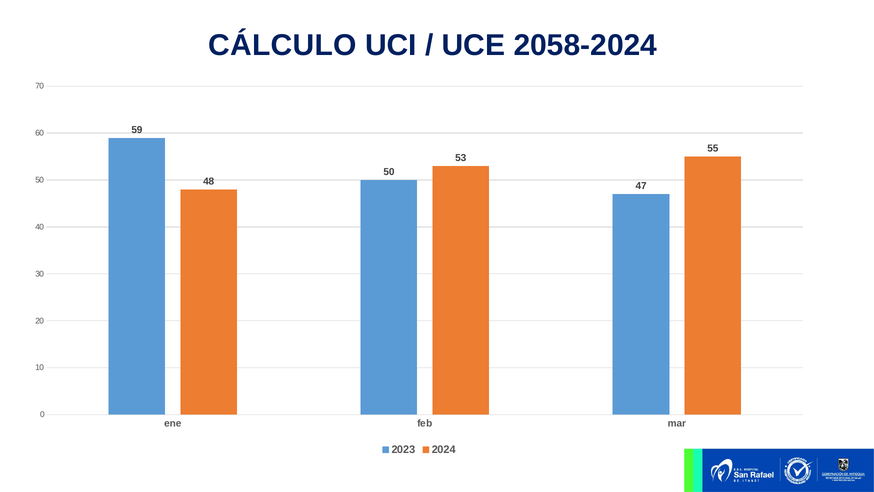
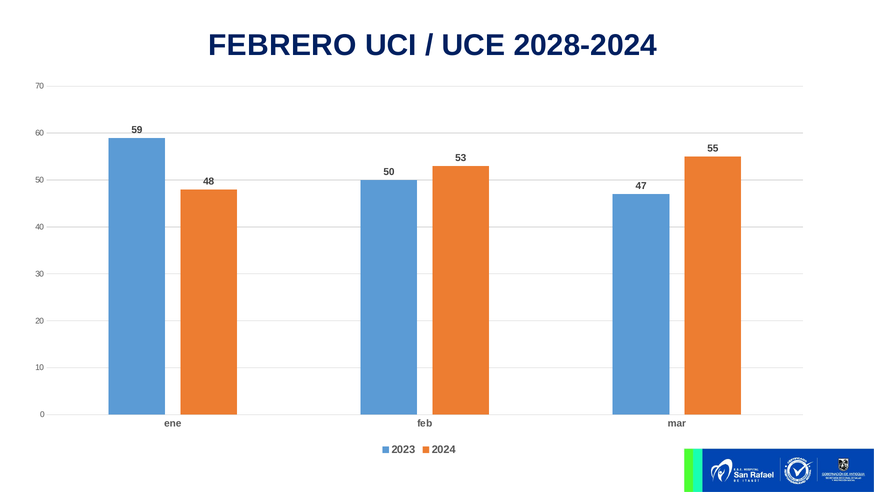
CÁLCULO: CÁLCULO -> FEBRERO
2058-2024: 2058-2024 -> 2028-2024
